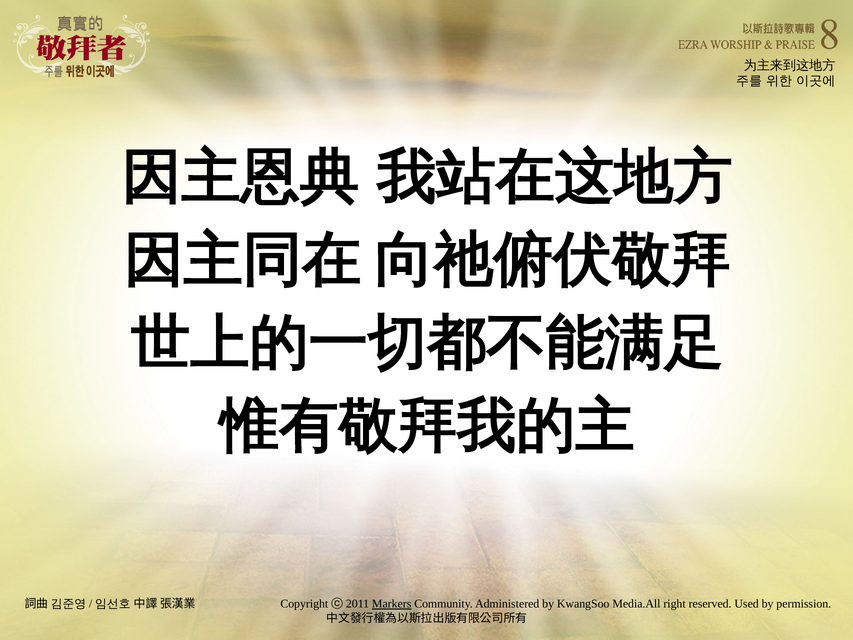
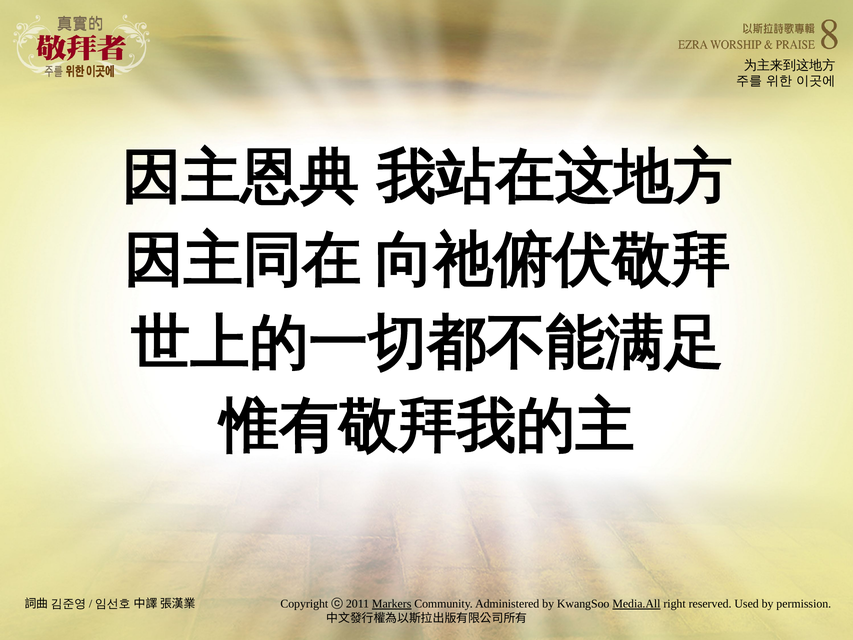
Media.All underline: none -> present
